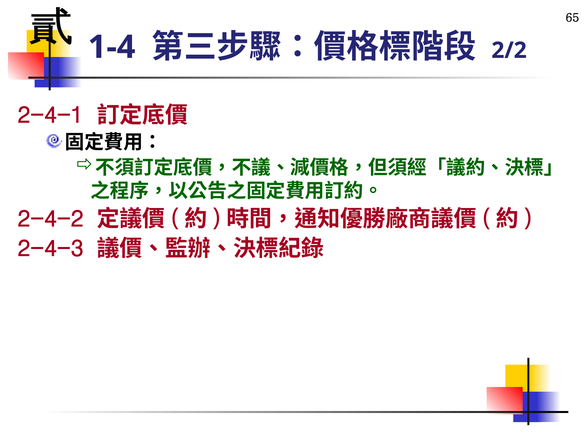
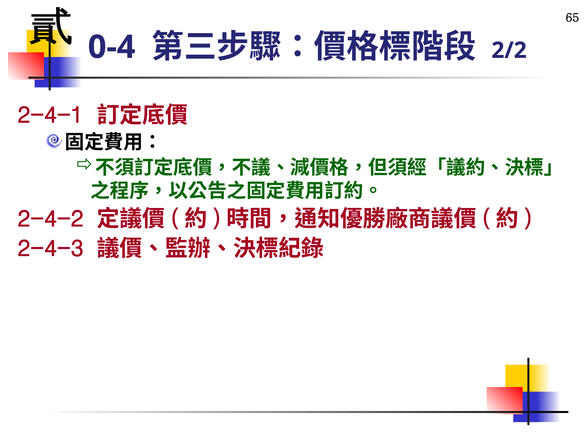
1-4: 1-4 -> 0-4
